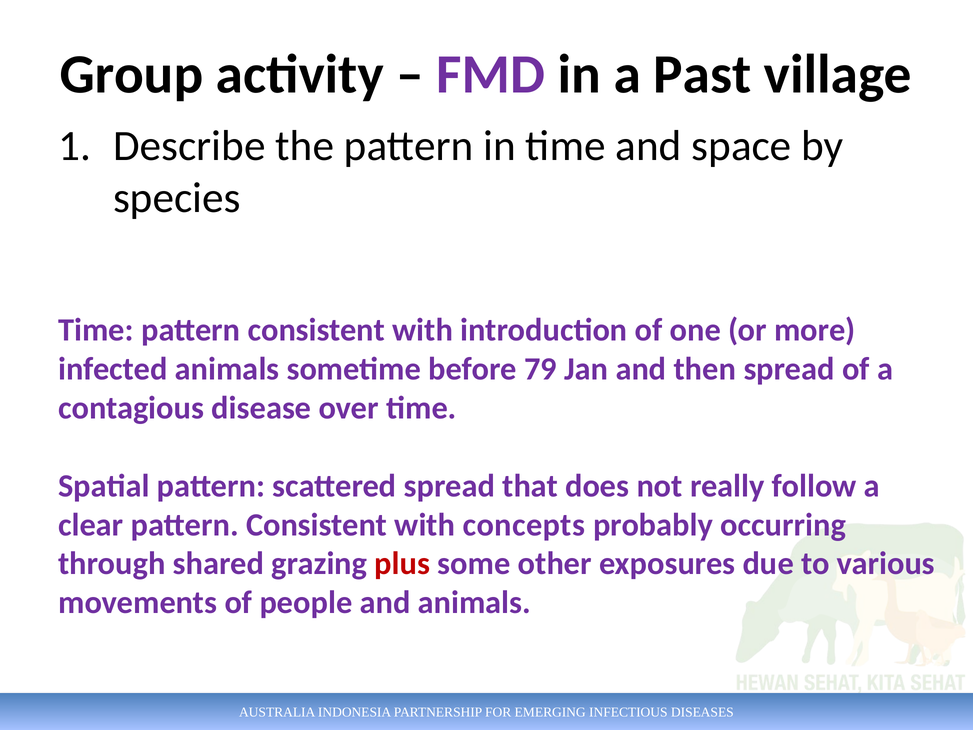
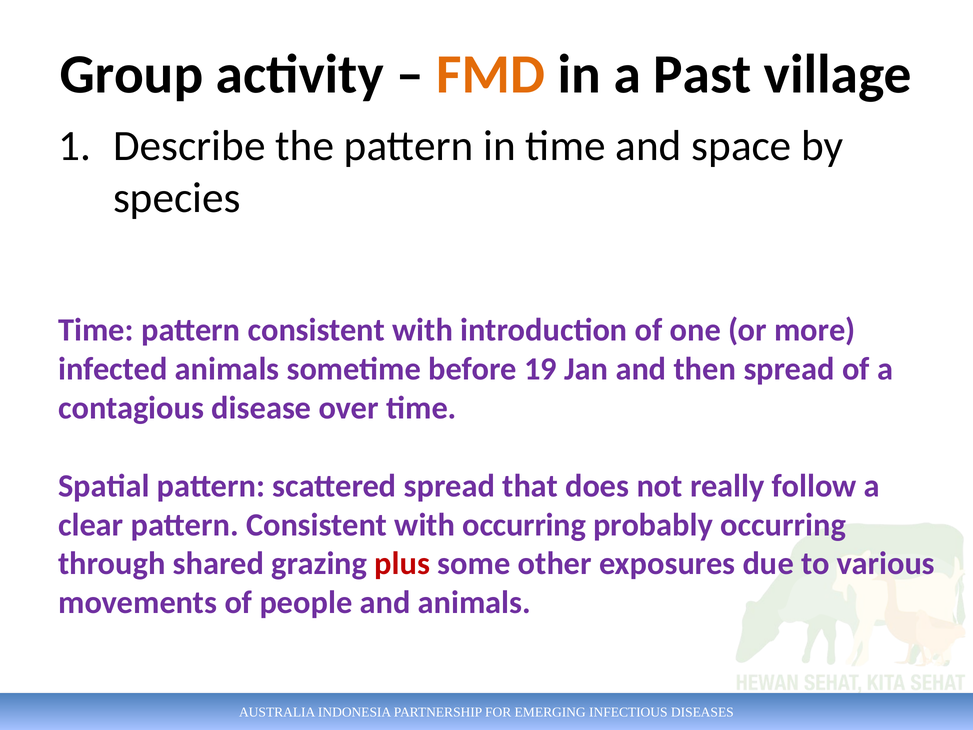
FMD colour: purple -> orange
79: 79 -> 19
with concepts: concepts -> occurring
